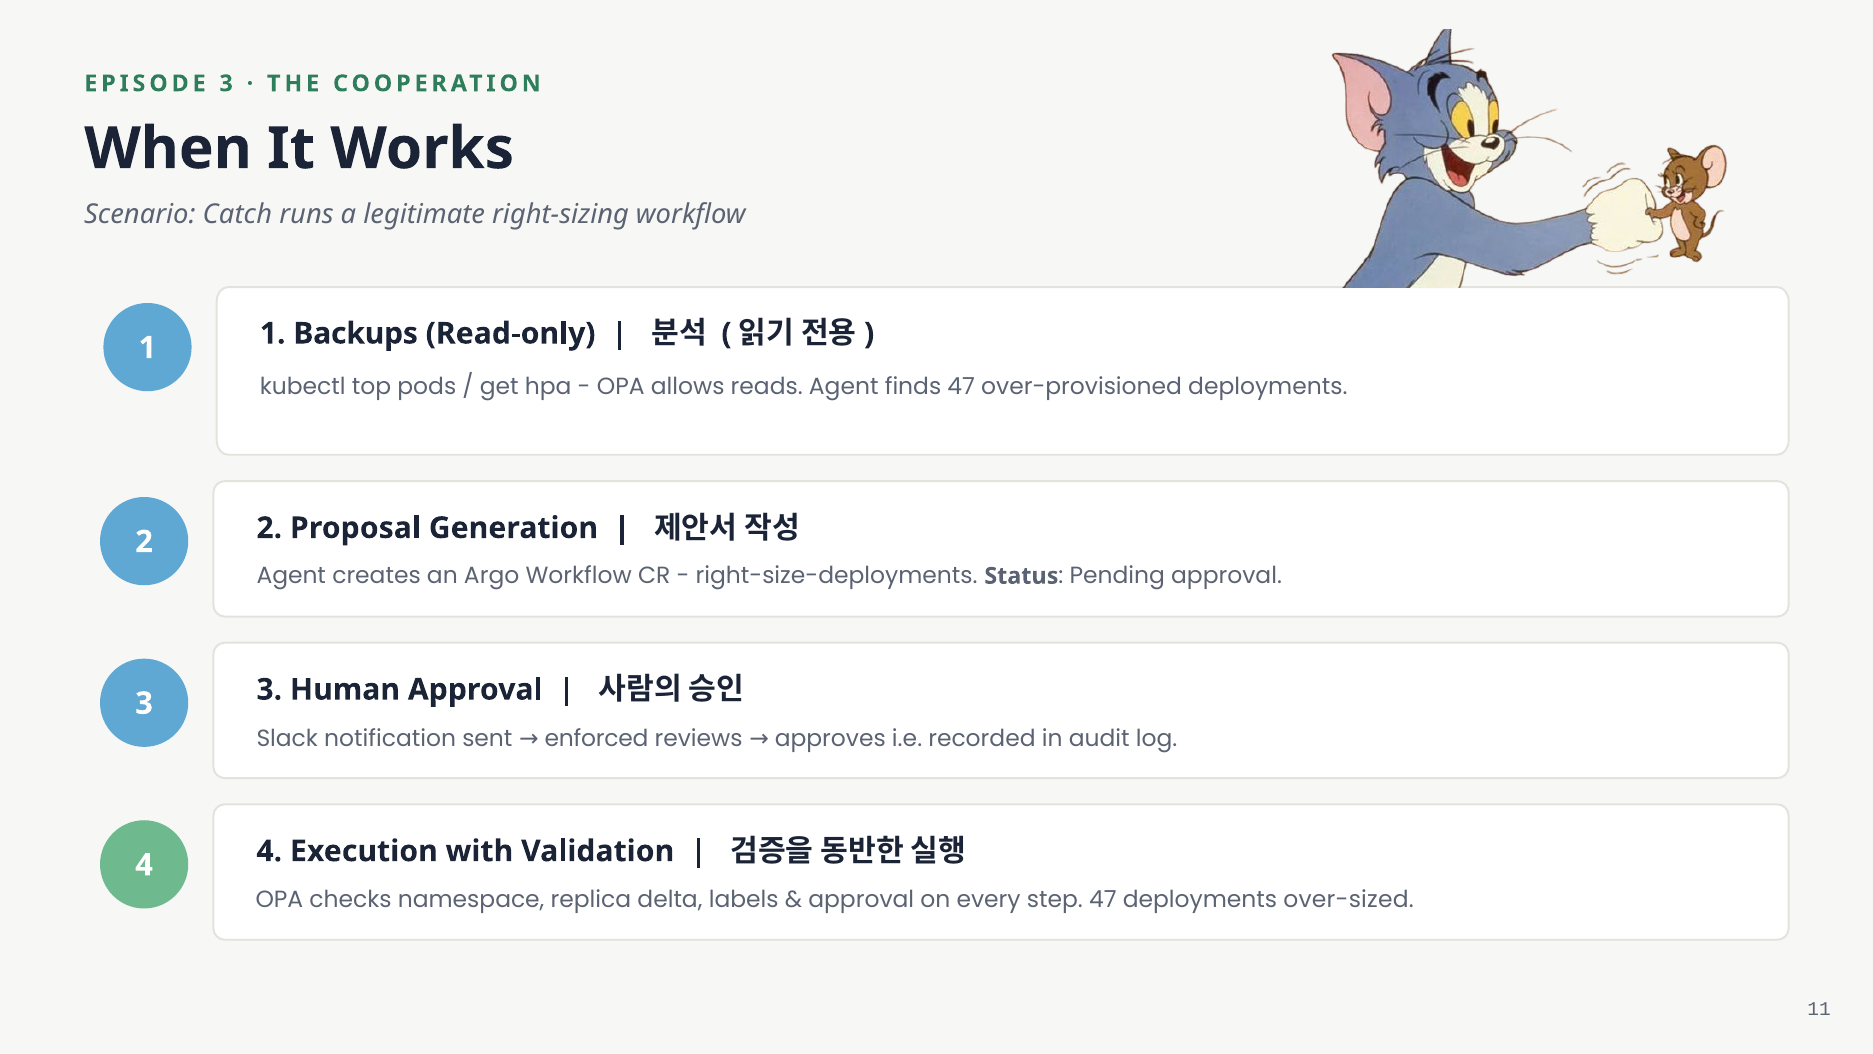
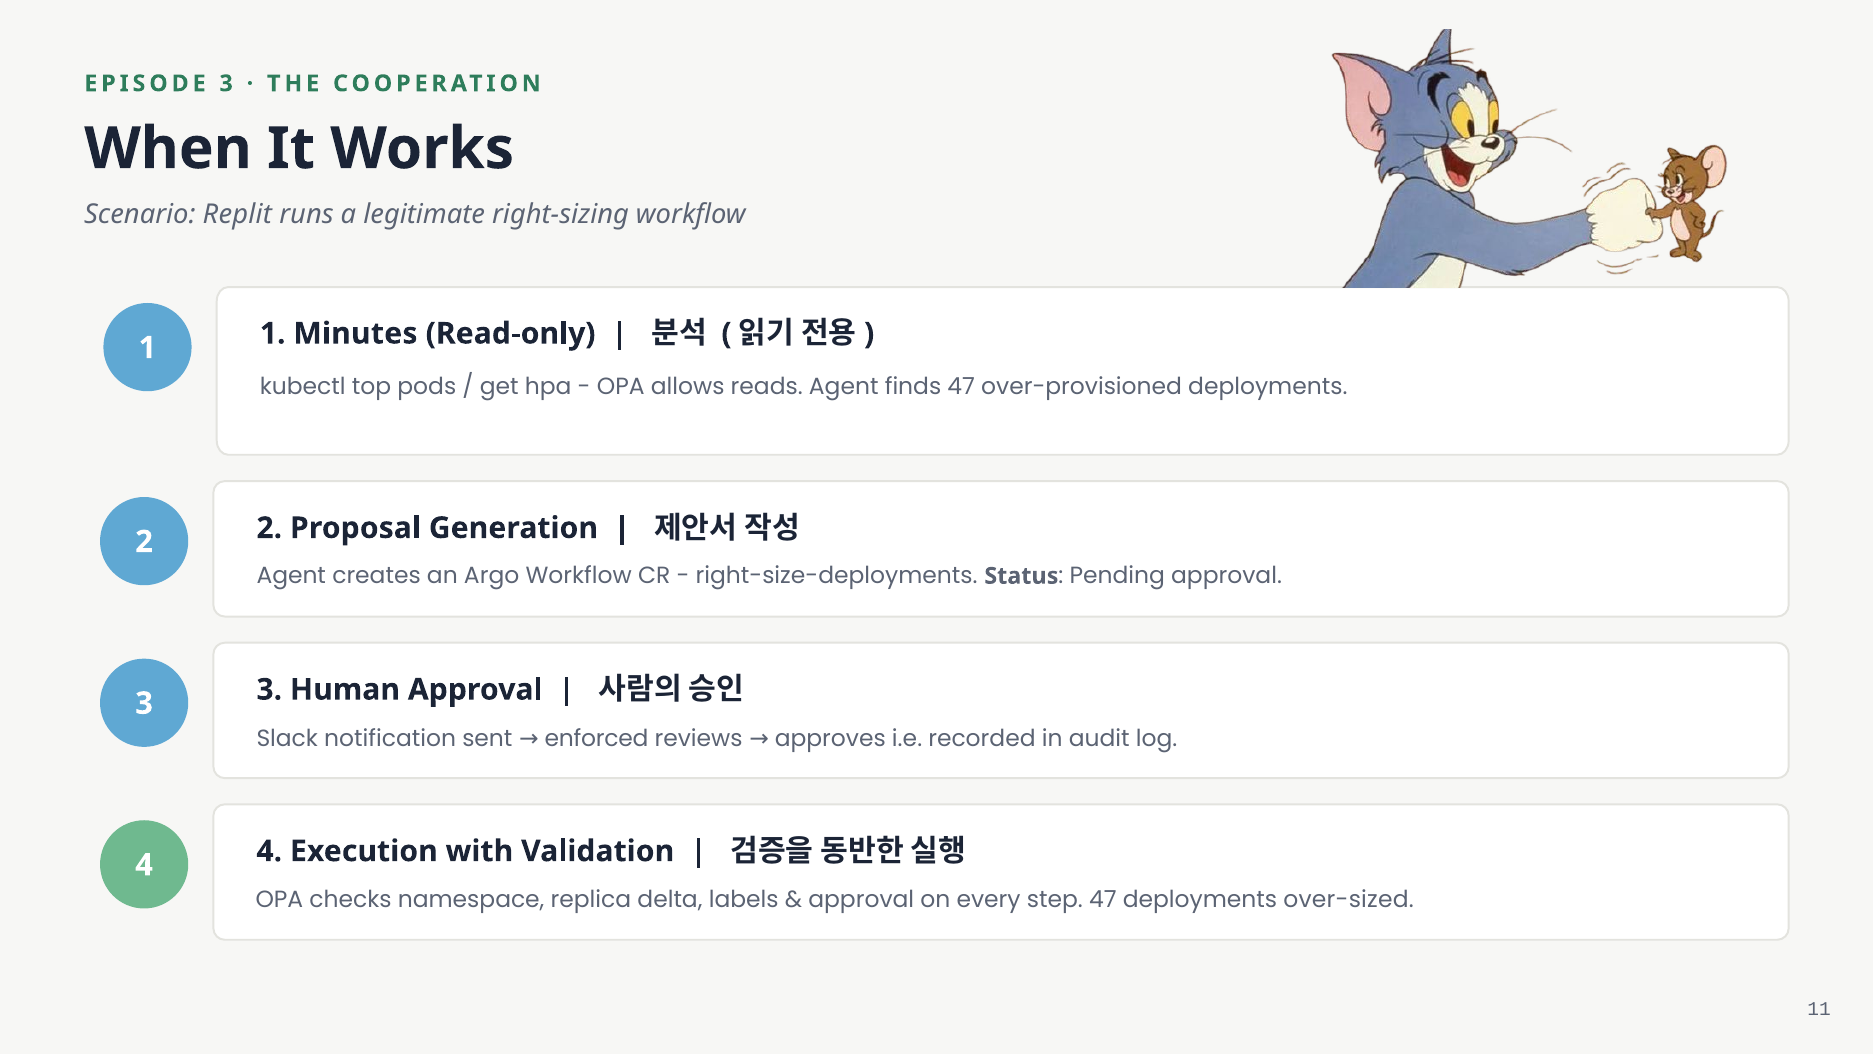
Catch: Catch -> Replit
Backups: Backups -> Minutes
